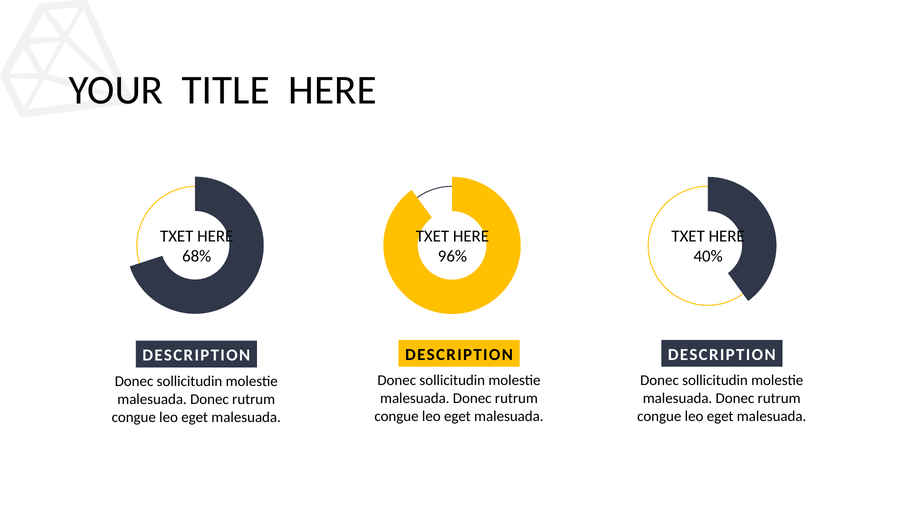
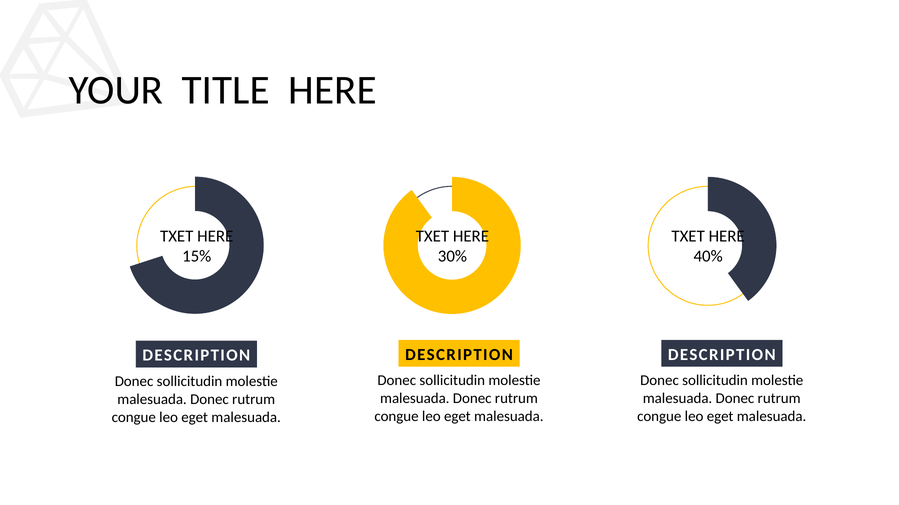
68%: 68% -> 15%
96%: 96% -> 30%
